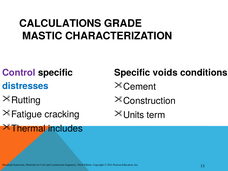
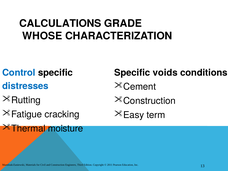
MASTIC: MASTIC -> WHOSE
Control colour: purple -> blue
Units: Units -> Easy
includes: includes -> moisture
